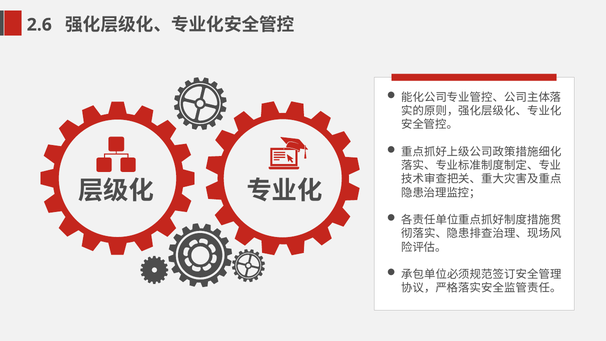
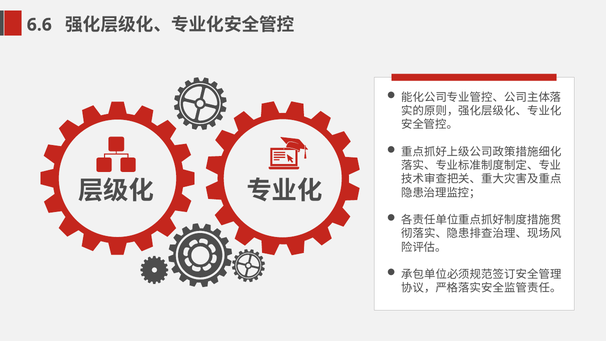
2.6: 2.6 -> 6.6
